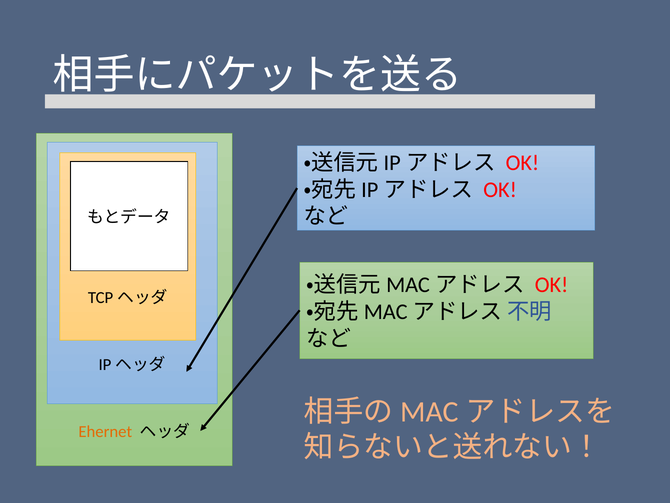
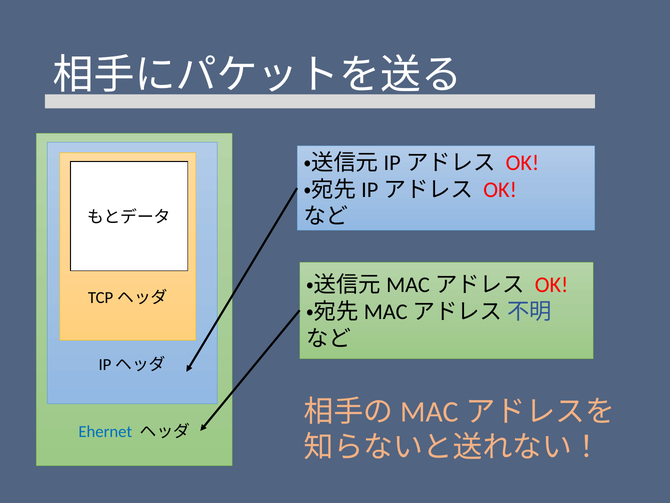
Ehernet colour: orange -> blue
